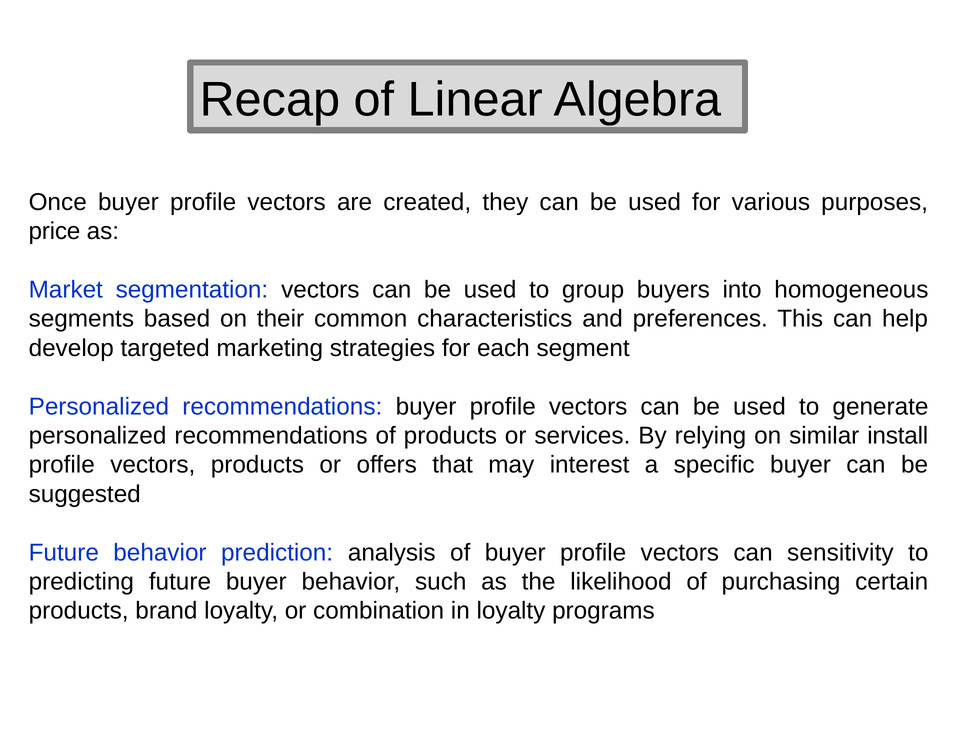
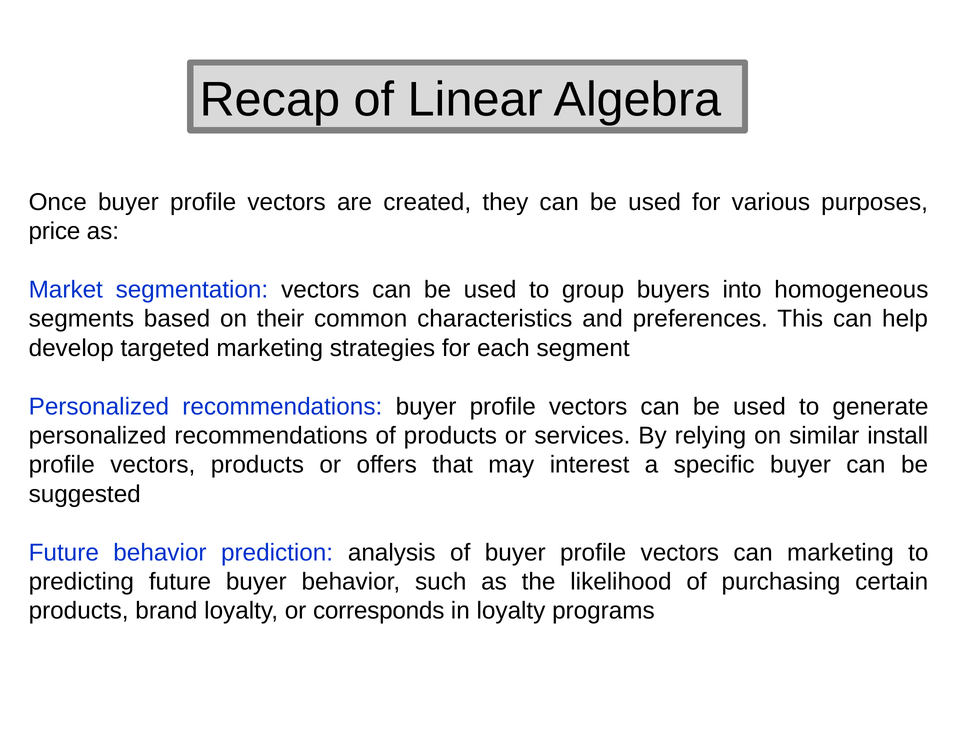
can sensitivity: sensitivity -> marketing
combination: combination -> corresponds
